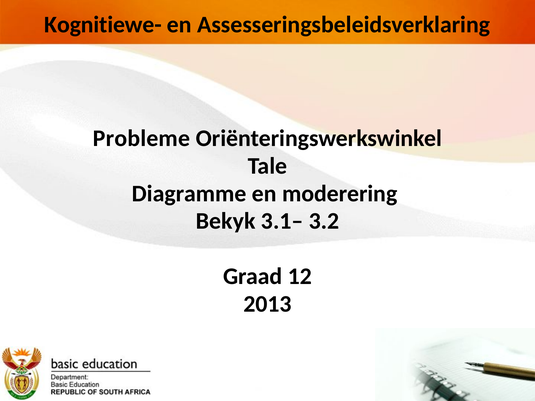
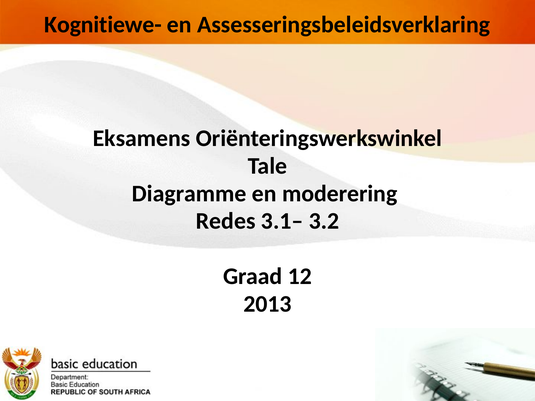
Probleme: Probleme -> Eksamens
Bekyk: Bekyk -> Redes
